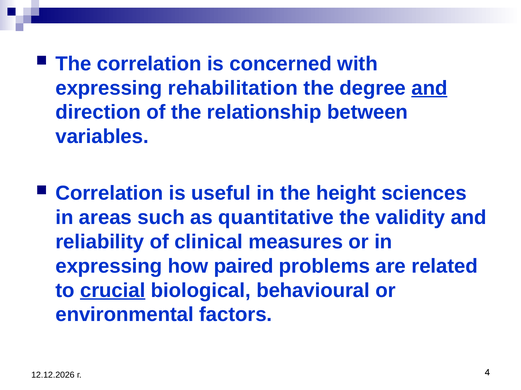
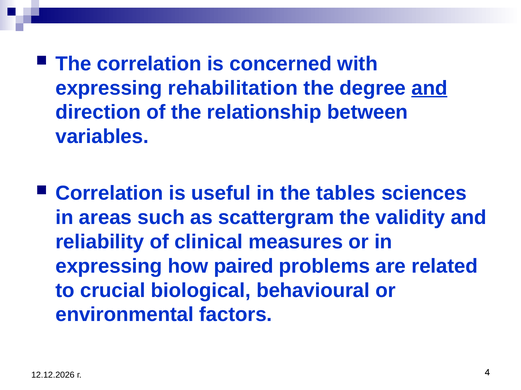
height: height -> tables
quantitative: quantitative -> scattergram
crucial underline: present -> none
